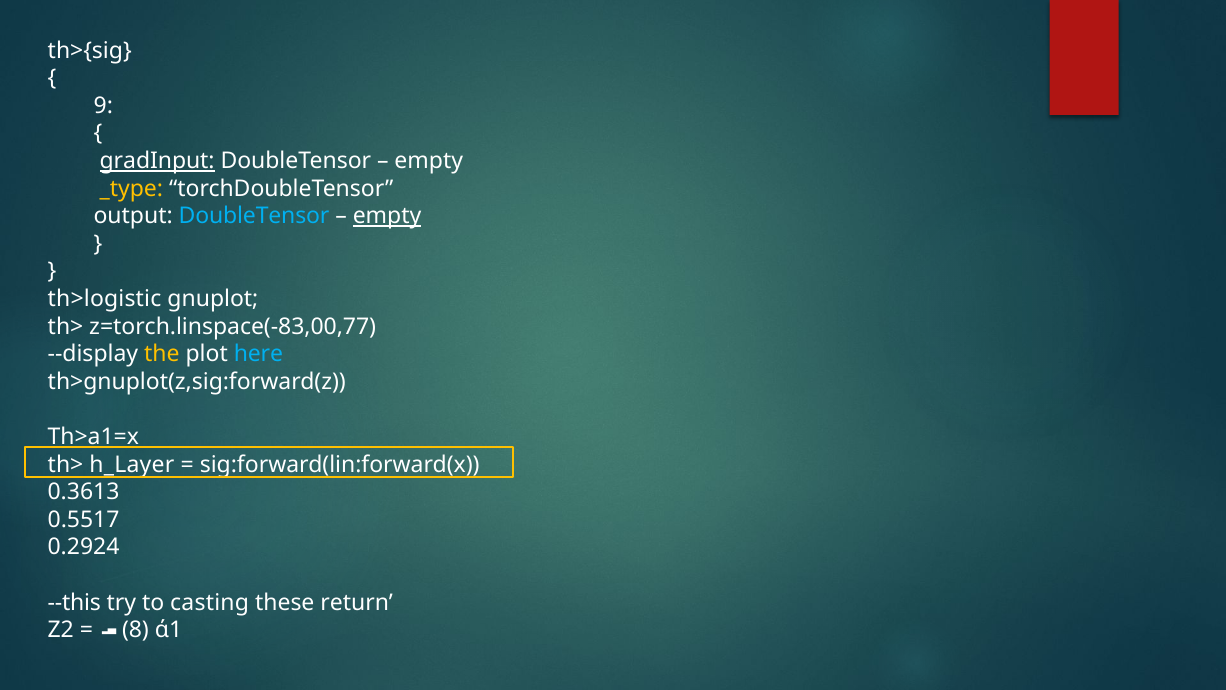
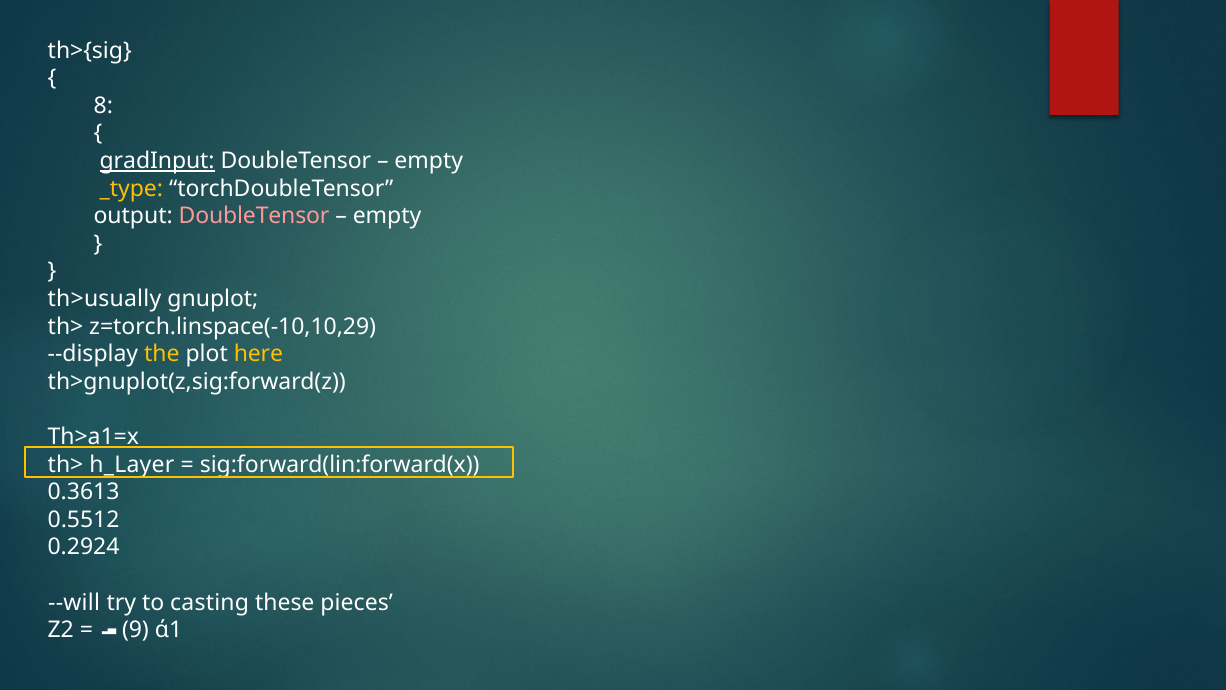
9: 9 -> 8
DoubleTensor at (254, 216) colour: light blue -> pink
empty at (387, 216) underline: present -> none
th>logistic: th>logistic -> th>usually
z=torch.linspace(-83,00,77: z=torch.linspace(-83,00,77 -> z=torch.linspace(-10,10,29
here colour: light blue -> yellow
0.5517: 0.5517 -> 0.5512
--this: --this -> --will
return: return -> pieces
8: 8 -> 9
